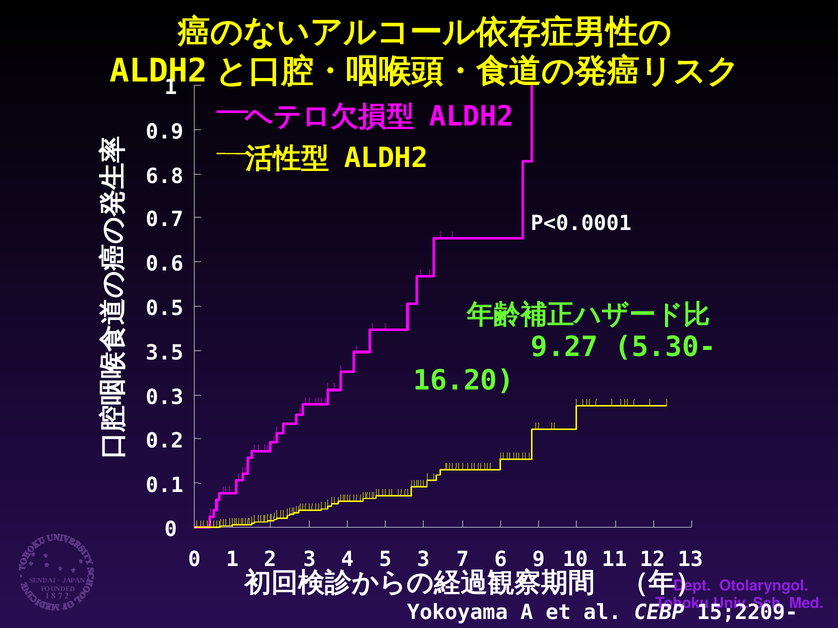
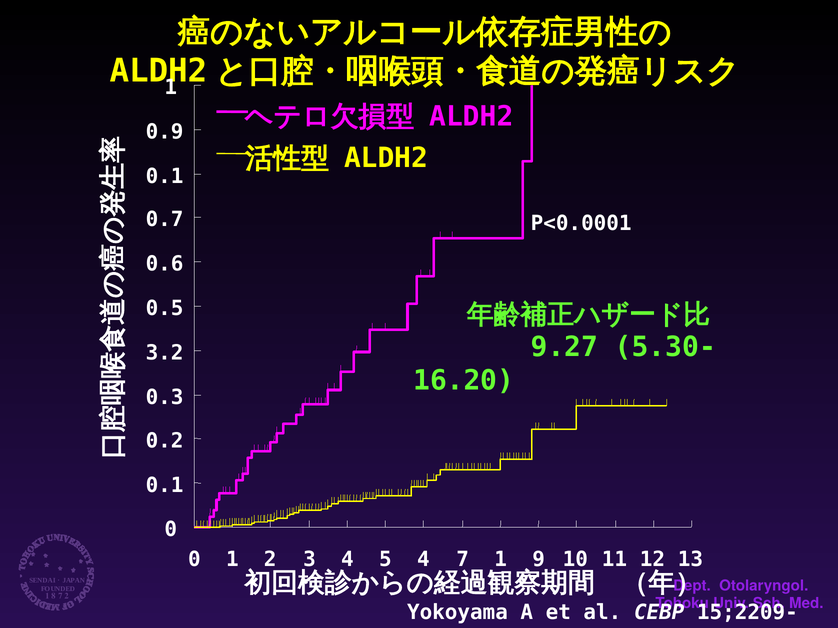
6.8 at (165, 177): 6.8 -> 0.1
3.5: 3.5 -> 3.2
5 3: 3 -> 4
7 6: 6 -> 1
